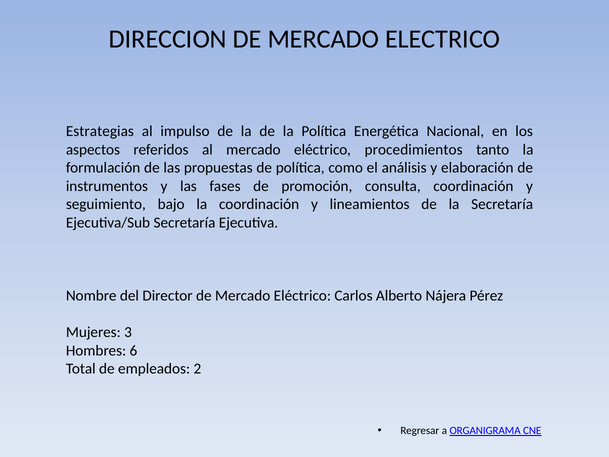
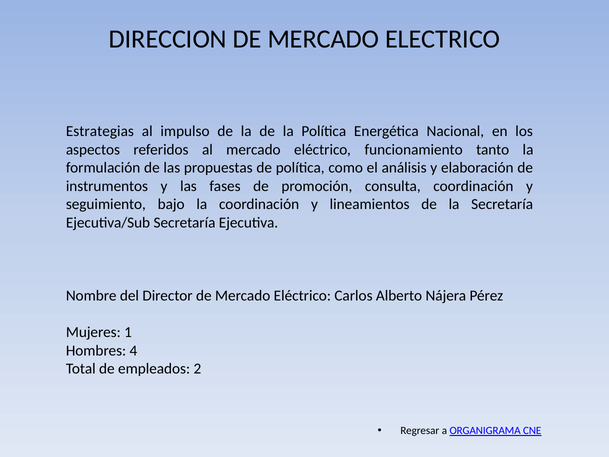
procedimientos: procedimientos -> funcionamiento
3: 3 -> 1
6: 6 -> 4
